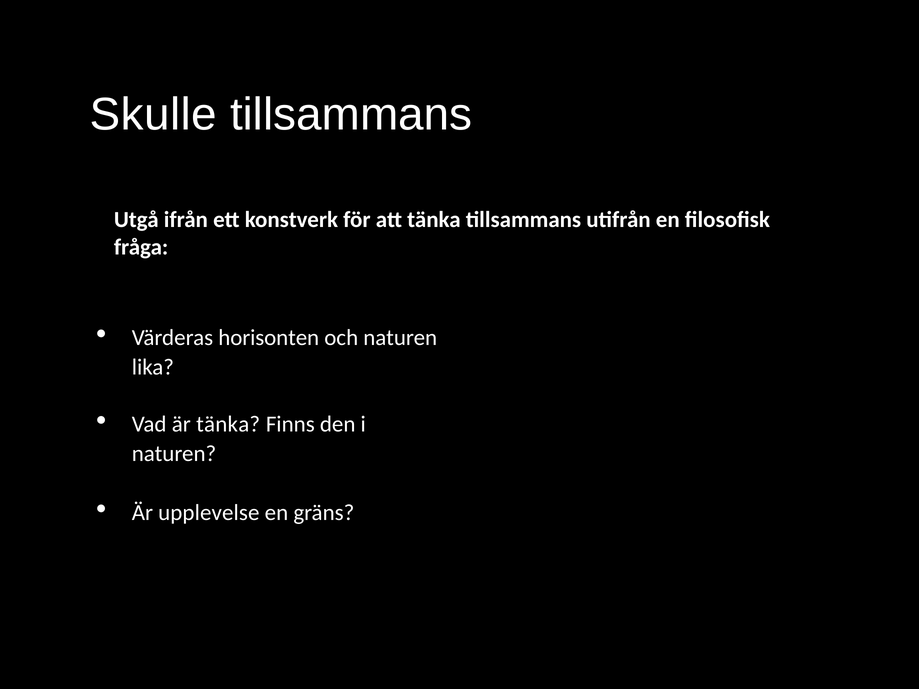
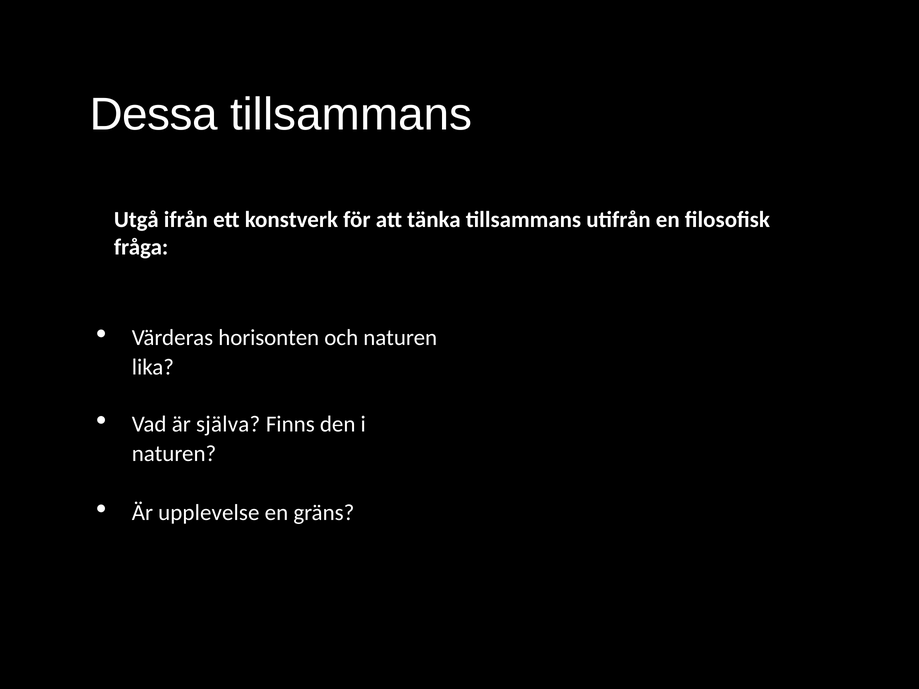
Skulle: Skulle -> Dessa
är tänka: tänka -> själva
